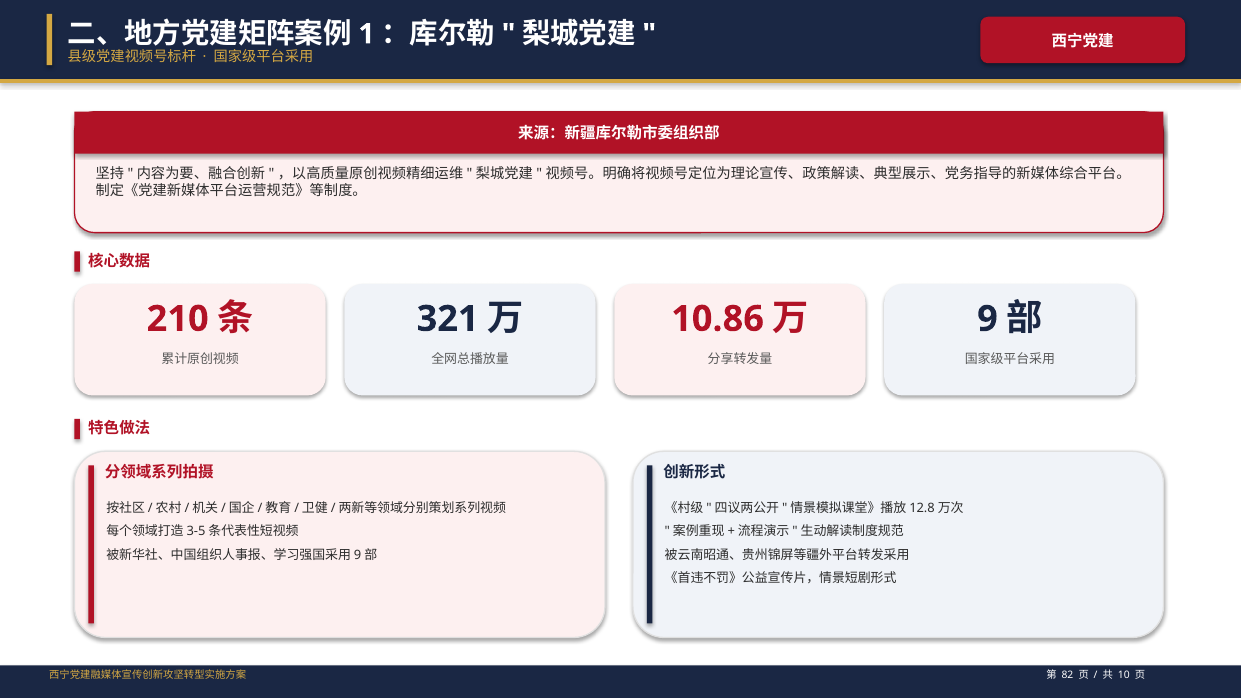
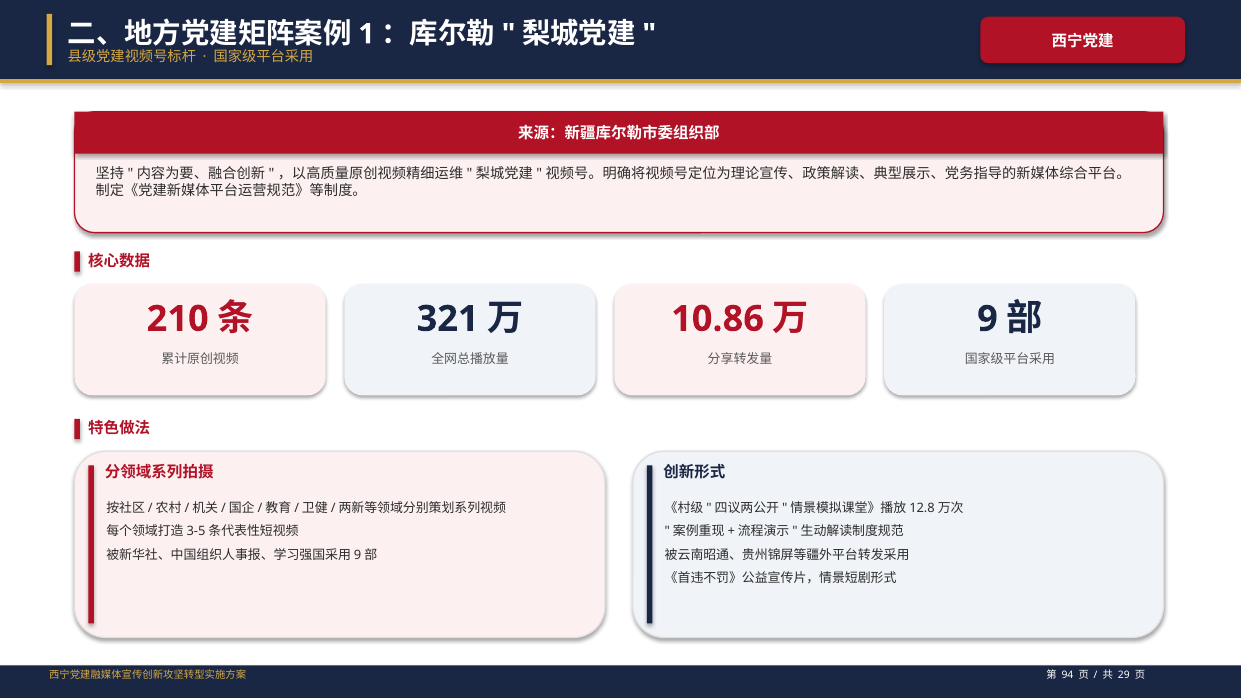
82: 82 -> 94
10: 10 -> 29
